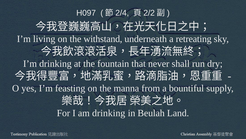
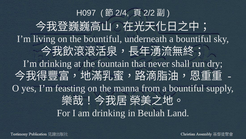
the withstand: withstand -> bountiful
underneath a retreating: retreating -> bountiful
